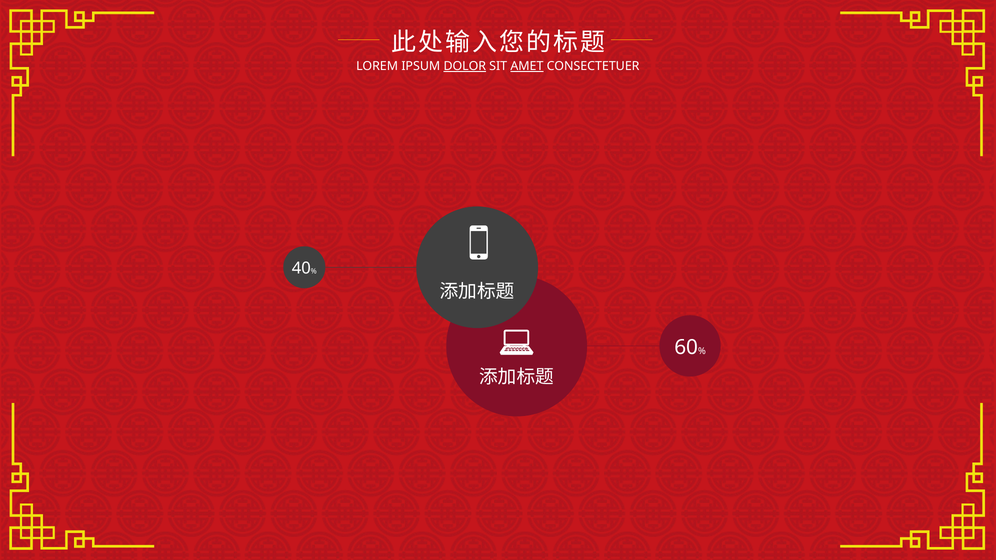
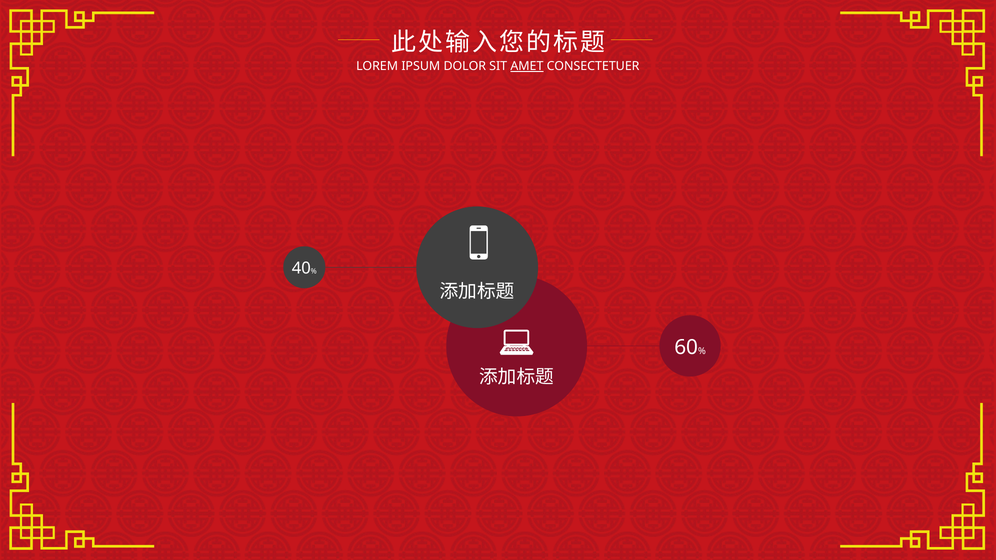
DOLOR underline: present -> none
